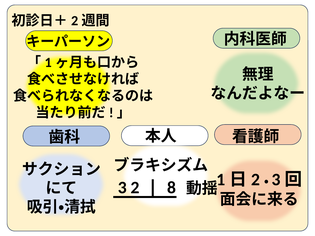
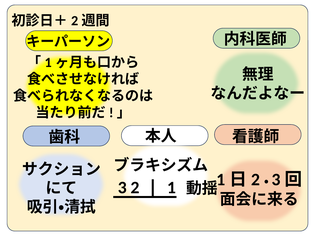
8: 8 -> 1
